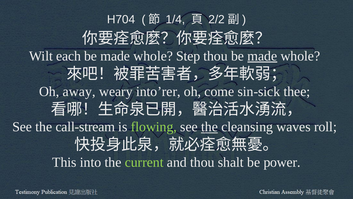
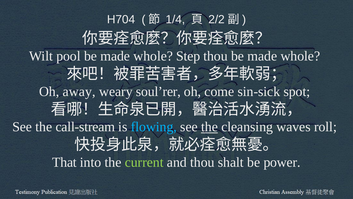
each: each -> pool
made at (262, 56) underline: present -> none
into’rer: into’rer -> soul’rer
thee: thee -> spot
flowing colour: light green -> light blue
This: This -> That
